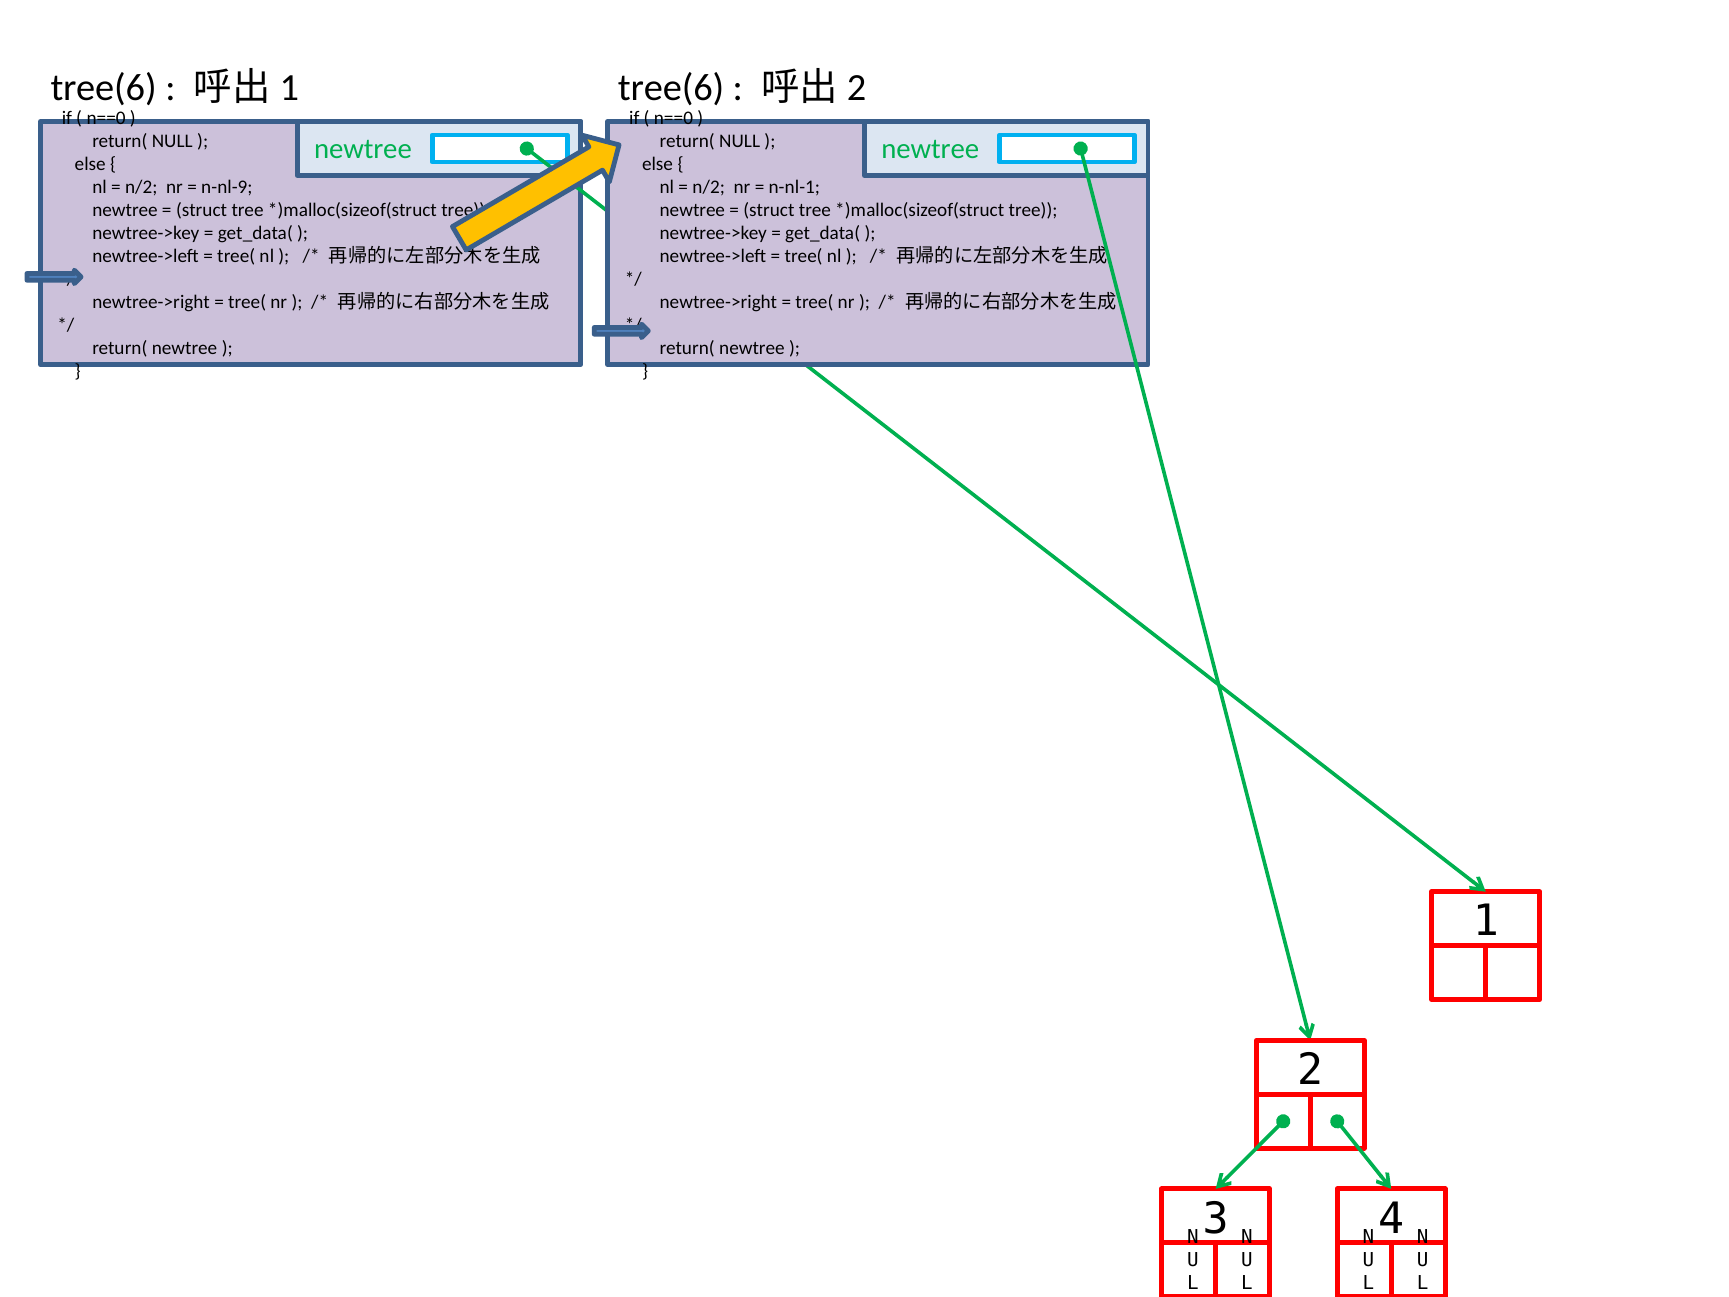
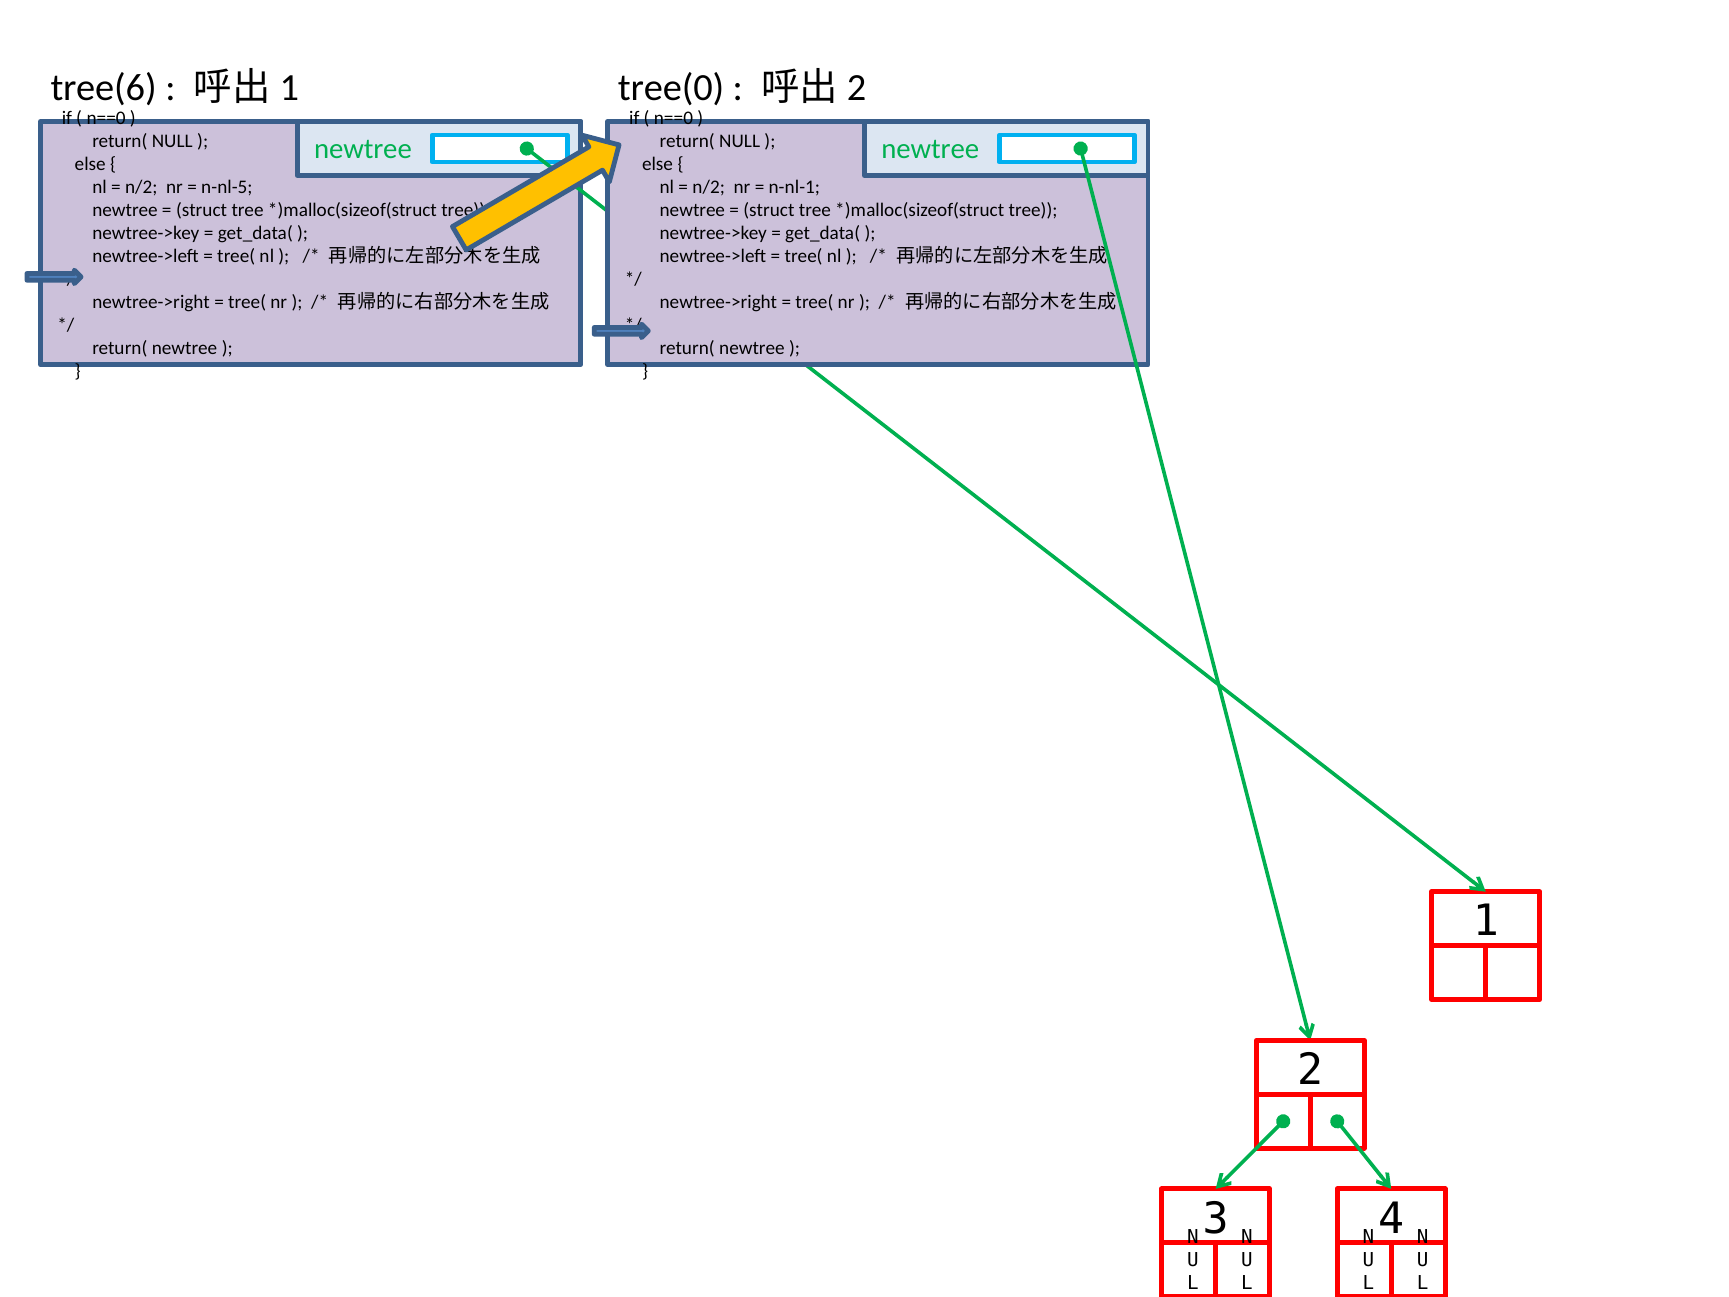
tree(6 at (671, 88): tree(6 -> tree(0
n-nl-9: n-nl-9 -> n-nl-5
